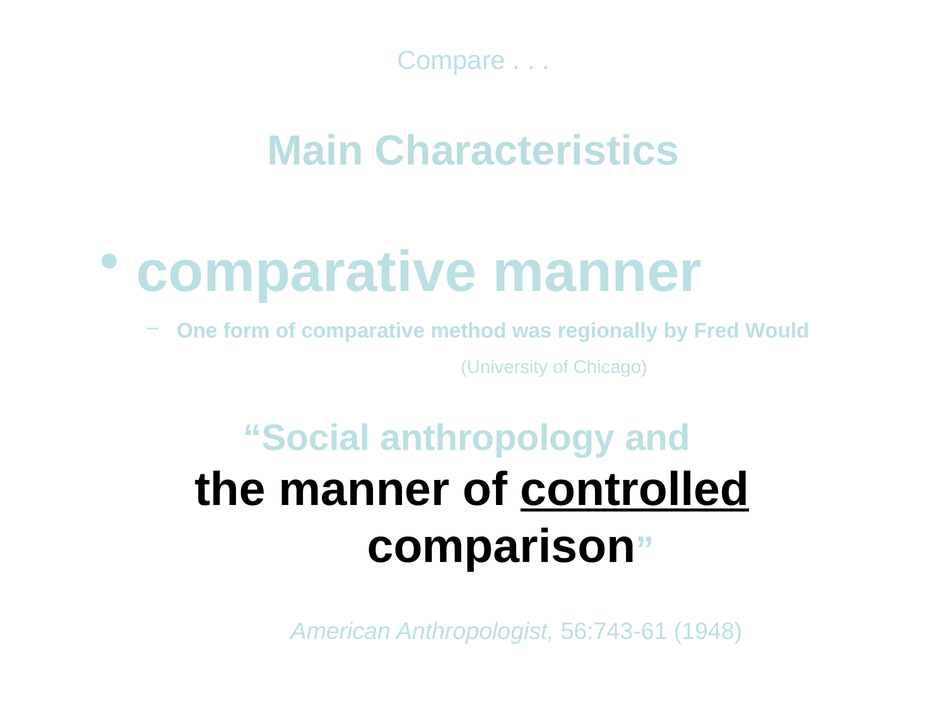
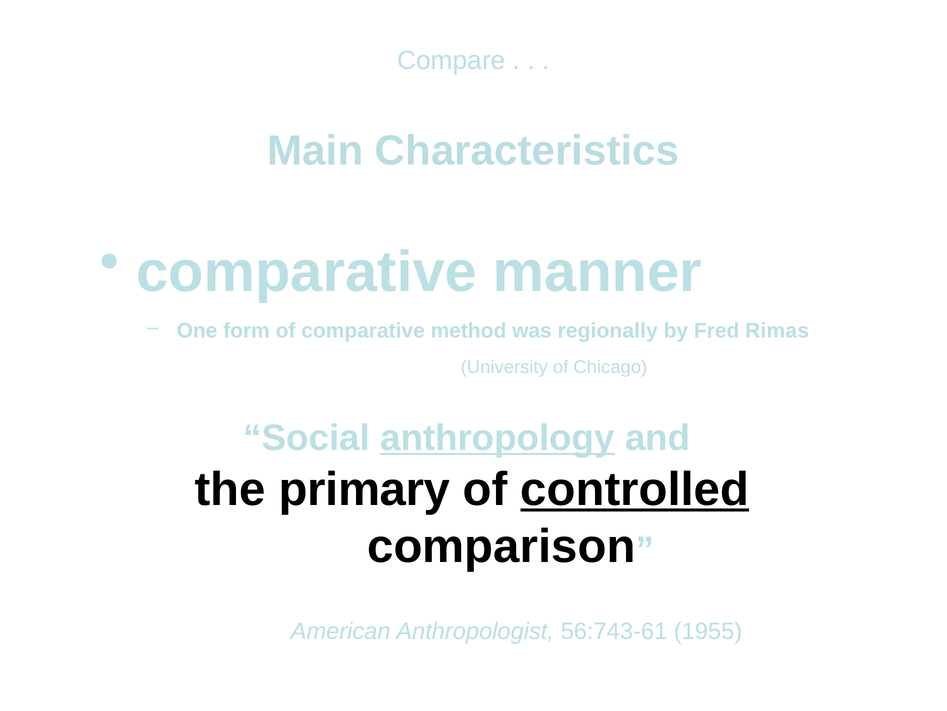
Would: Would -> Rimas
anthropology underline: none -> present
the manner: manner -> primary
1948: 1948 -> 1955
